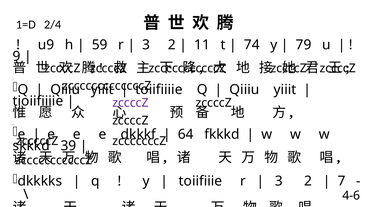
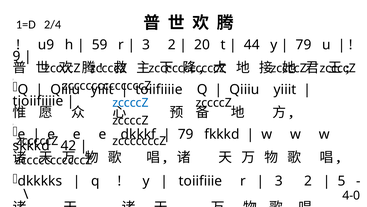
11: 11 -> 20
74: 74 -> 44
zccccZ at (130, 103) colour: purple -> blue
64 at (186, 134): 64 -> 79
39: 39 -> 42
7: 7 -> 5
4-6: 4-6 -> 4-0
